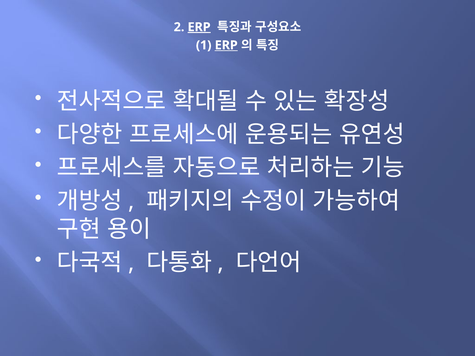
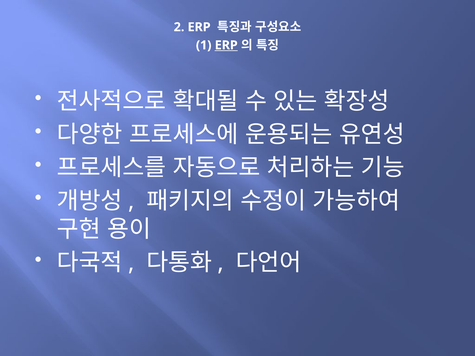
ERP at (199, 27) underline: present -> none
